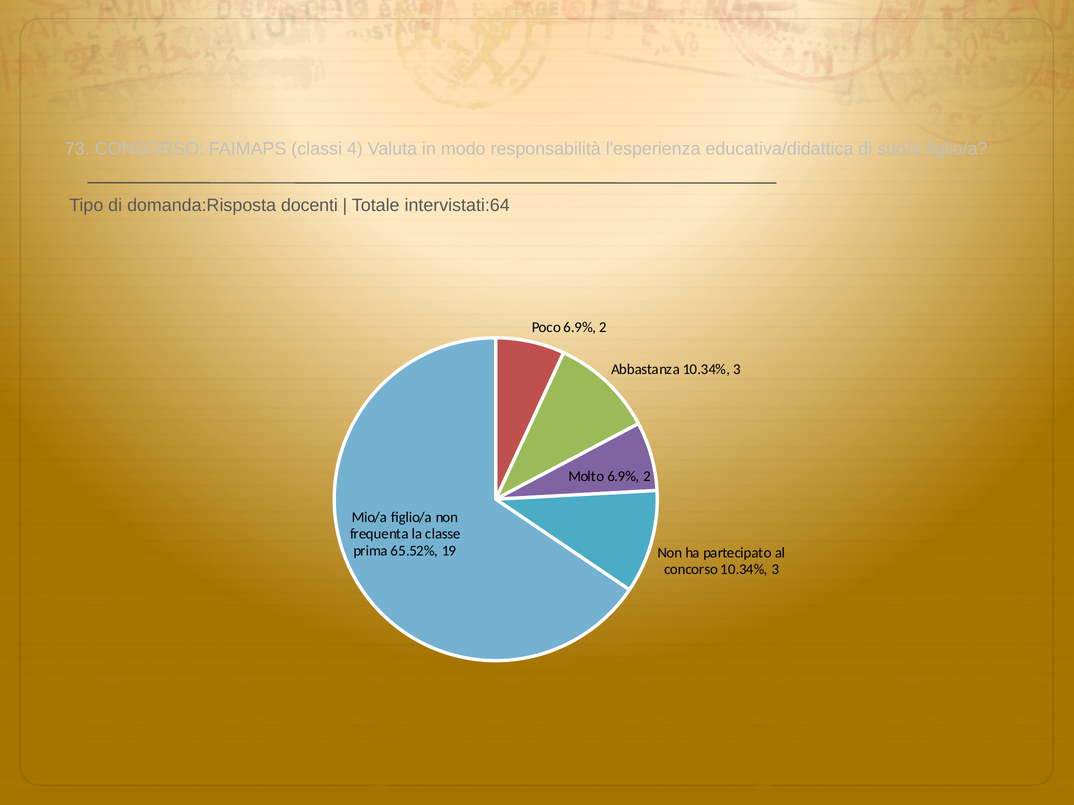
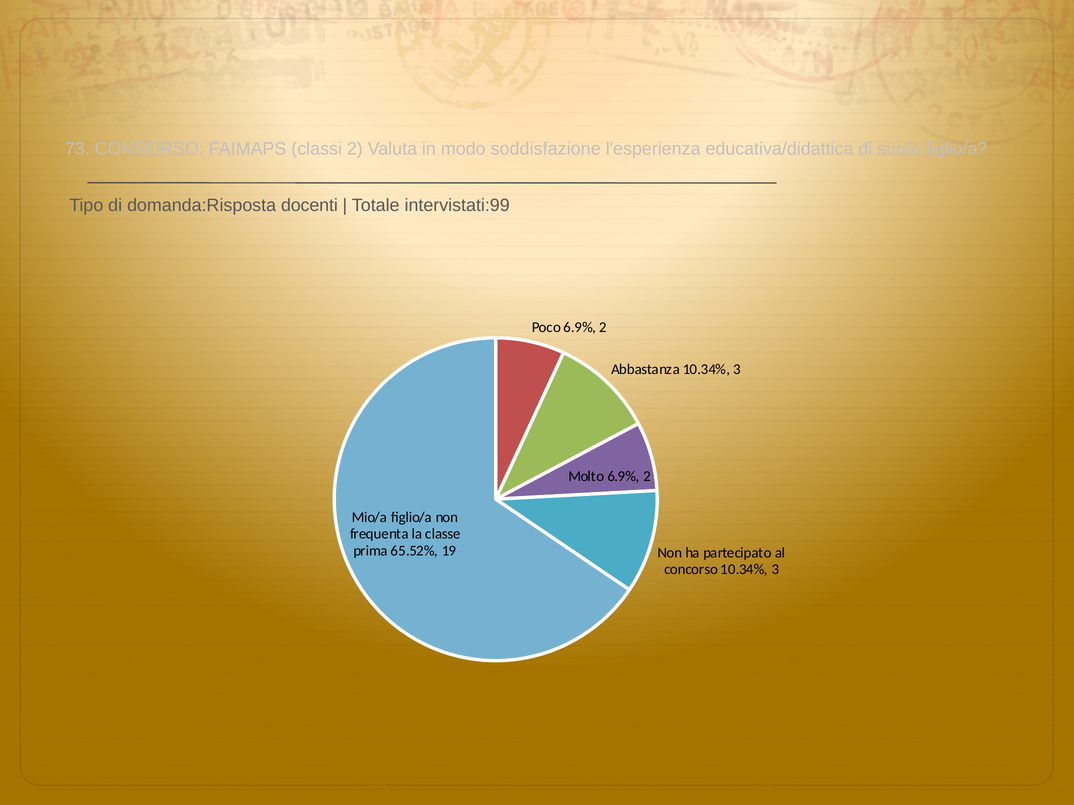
classi 4: 4 -> 2
responsabilità: responsabilità -> soddisfazione
intervistati:64: intervistati:64 -> intervistati:99
